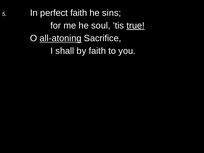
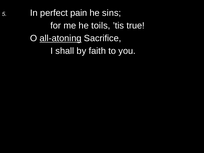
perfect faith: faith -> pain
soul: soul -> toils
true underline: present -> none
